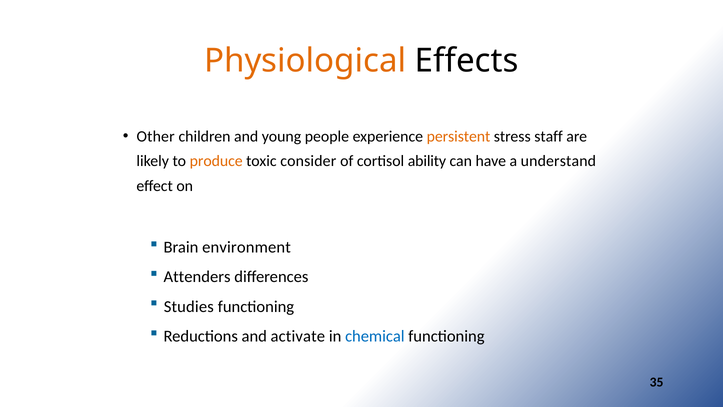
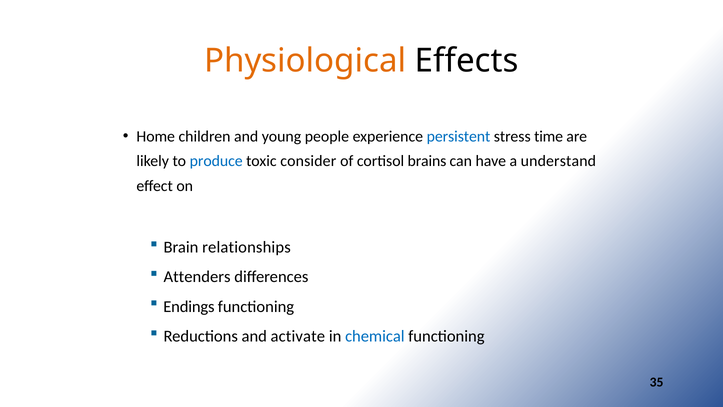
Other: Other -> Home
persistent colour: orange -> blue
staff: staff -> time
produce colour: orange -> blue
ability: ability -> brains
environment: environment -> relationships
Studies: Studies -> Endings
